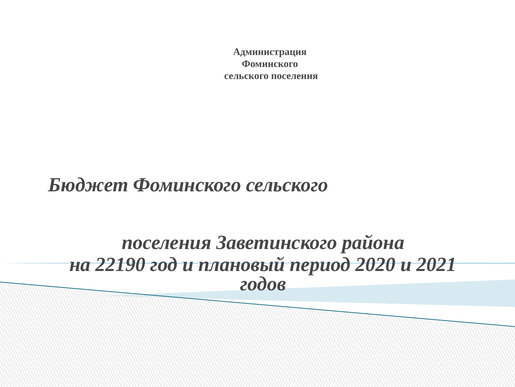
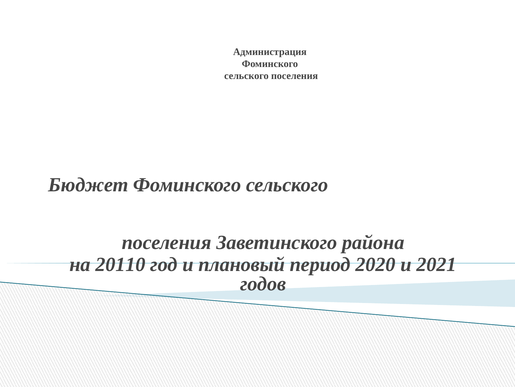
22190: 22190 -> 20110
